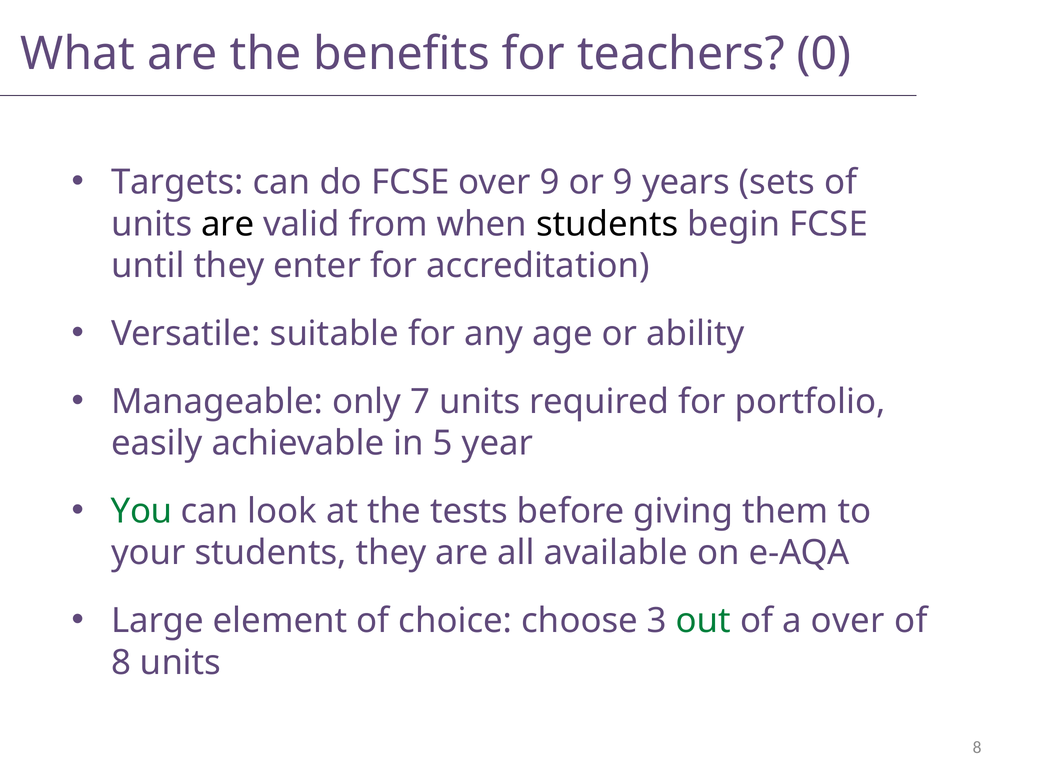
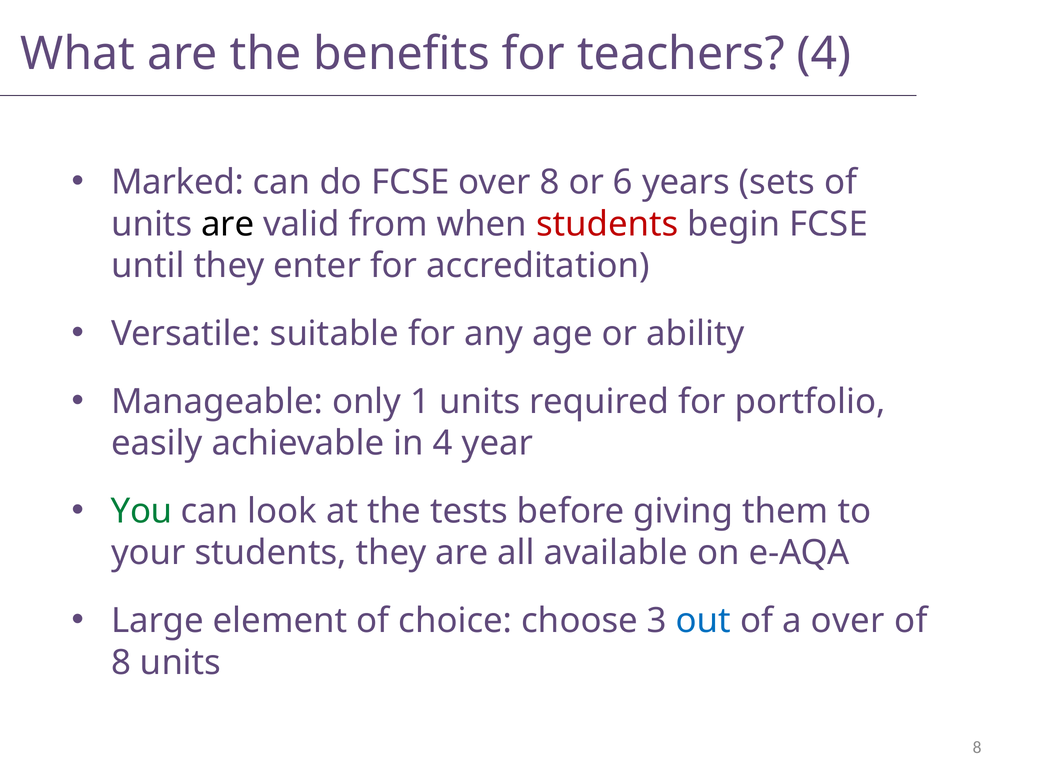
teachers 0: 0 -> 4
Targets: Targets -> Marked
over 9: 9 -> 8
or 9: 9 -> 6
students at (607, 224) colour: black -> red
7: 7 -> 1
in 5: 5 -> 4
out colour: green -> blue
